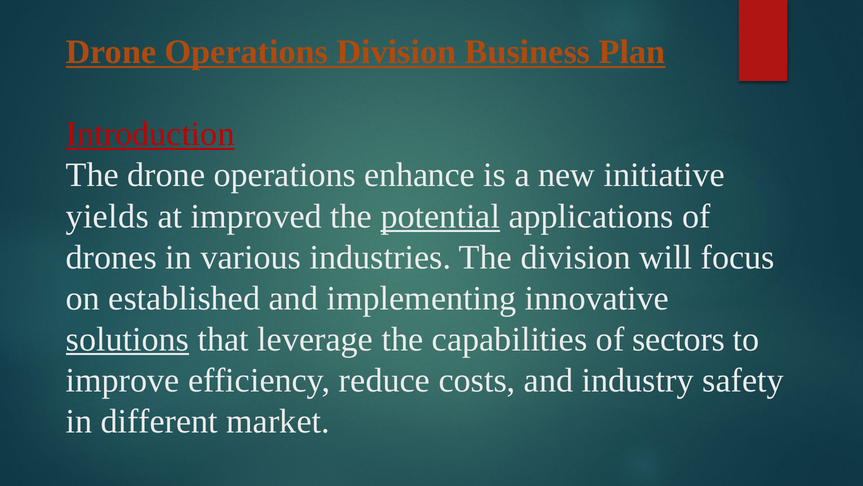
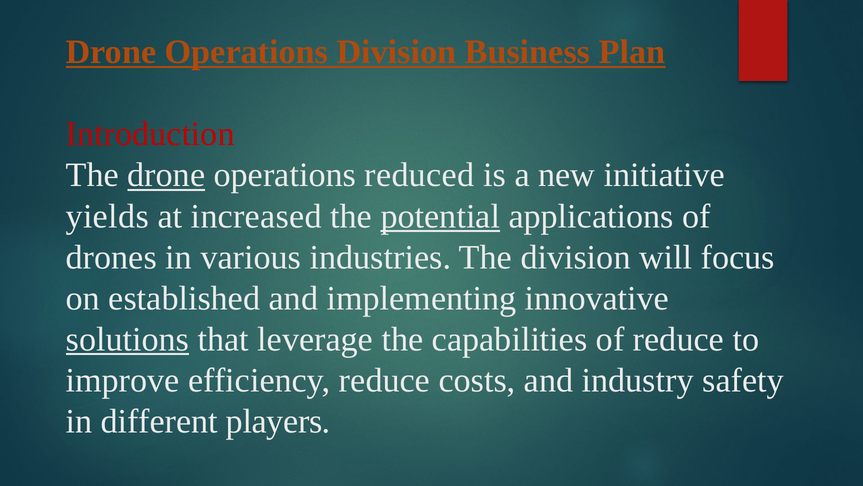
Introduction underline: present -> none
drone at (166, 175) underline: none -> present
enhance: enhance -> reduced
improved: improved -> increased
of sectors: sectors -> reduce
market: market -> players
